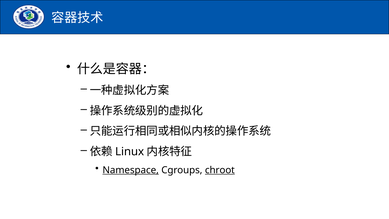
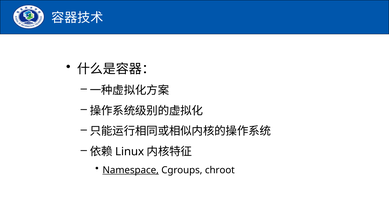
chroot underline: present -> none
